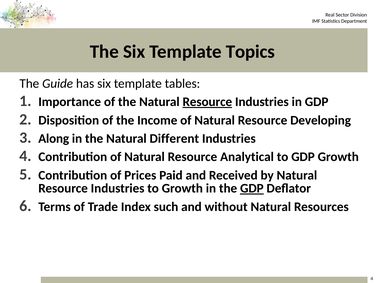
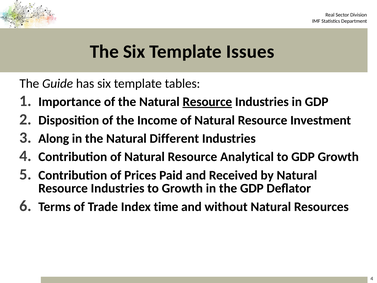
Topics: Topics -> Issues
Developing: Developing -> Investment
GDP at (252, 188) underline: present -> none
such: such -> time
